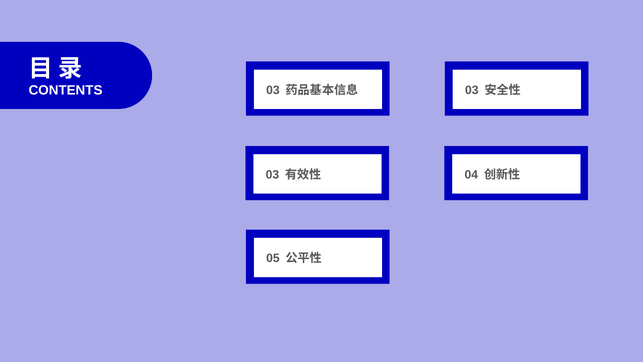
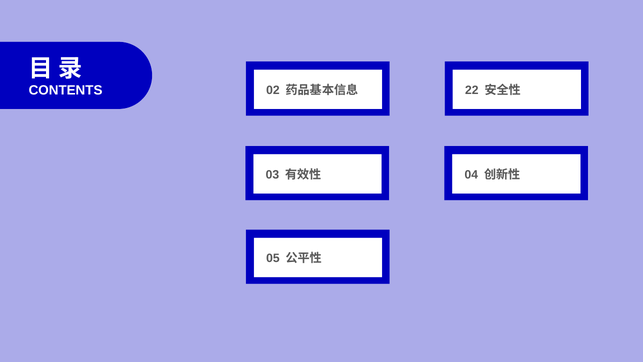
CONTENTS 03: 03 -> 02
03 at (472, 90): 03 -> 22
